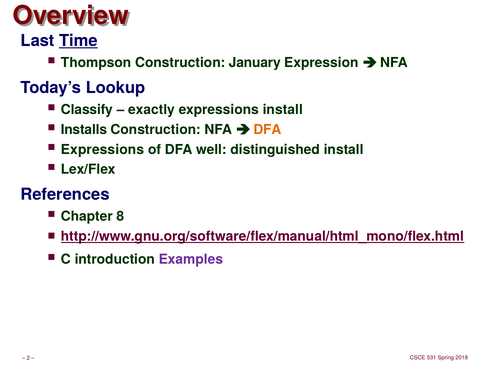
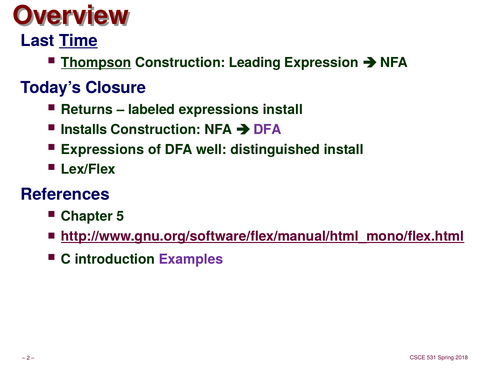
Thompson underline: none -> present
January: January -> Leading
Lookup: Lookup -> Closure
Classify: Classify -> Returns
exactly: exactly -> labeled
DFA at (267, 130) colour: orange -> purple
8: 8 -> 5
